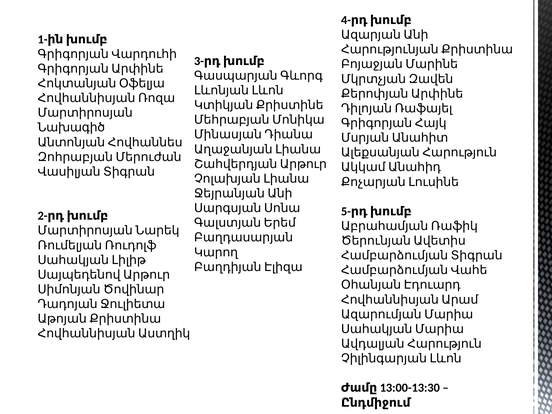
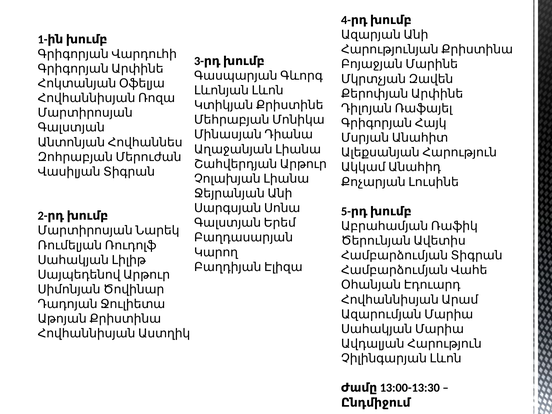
Նախագիծ: Նախագիծ -> Գալստյան
